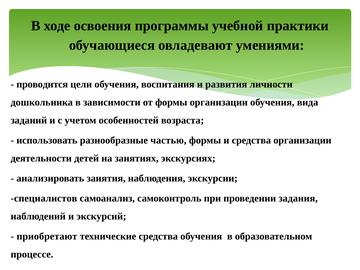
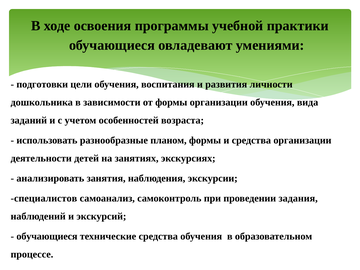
проводится: проводится -> подготовки
частью: частью -> планом
приобретают at (47, 236): приобретают -> обучающиеся
